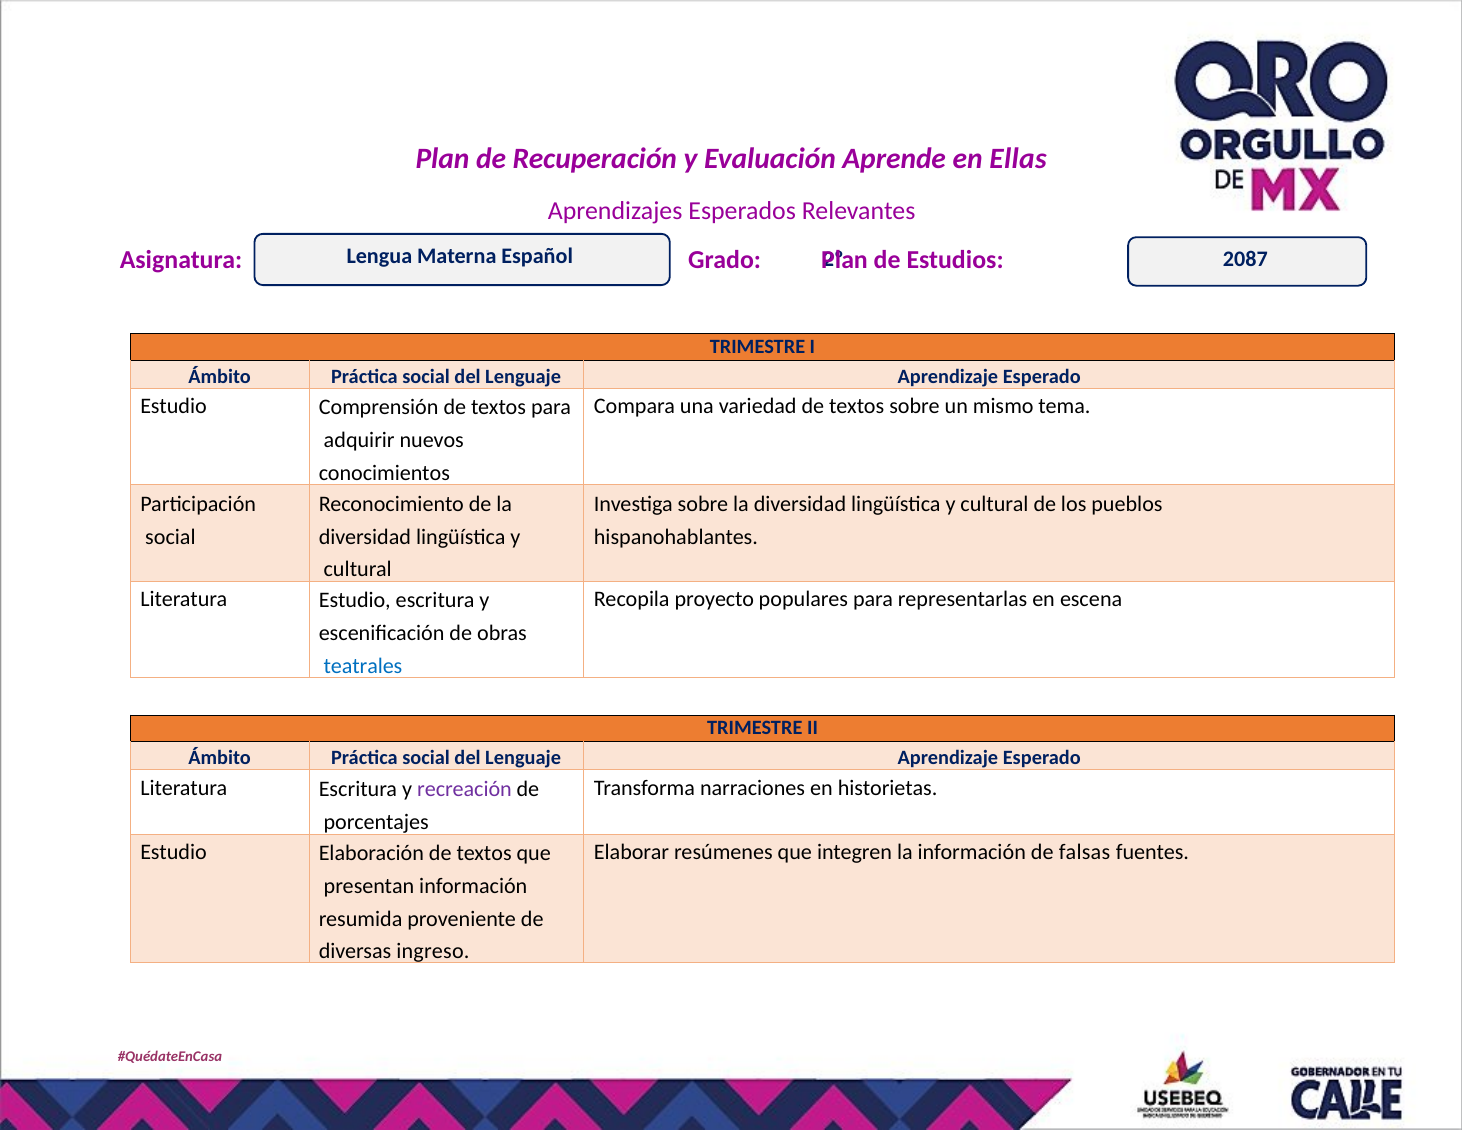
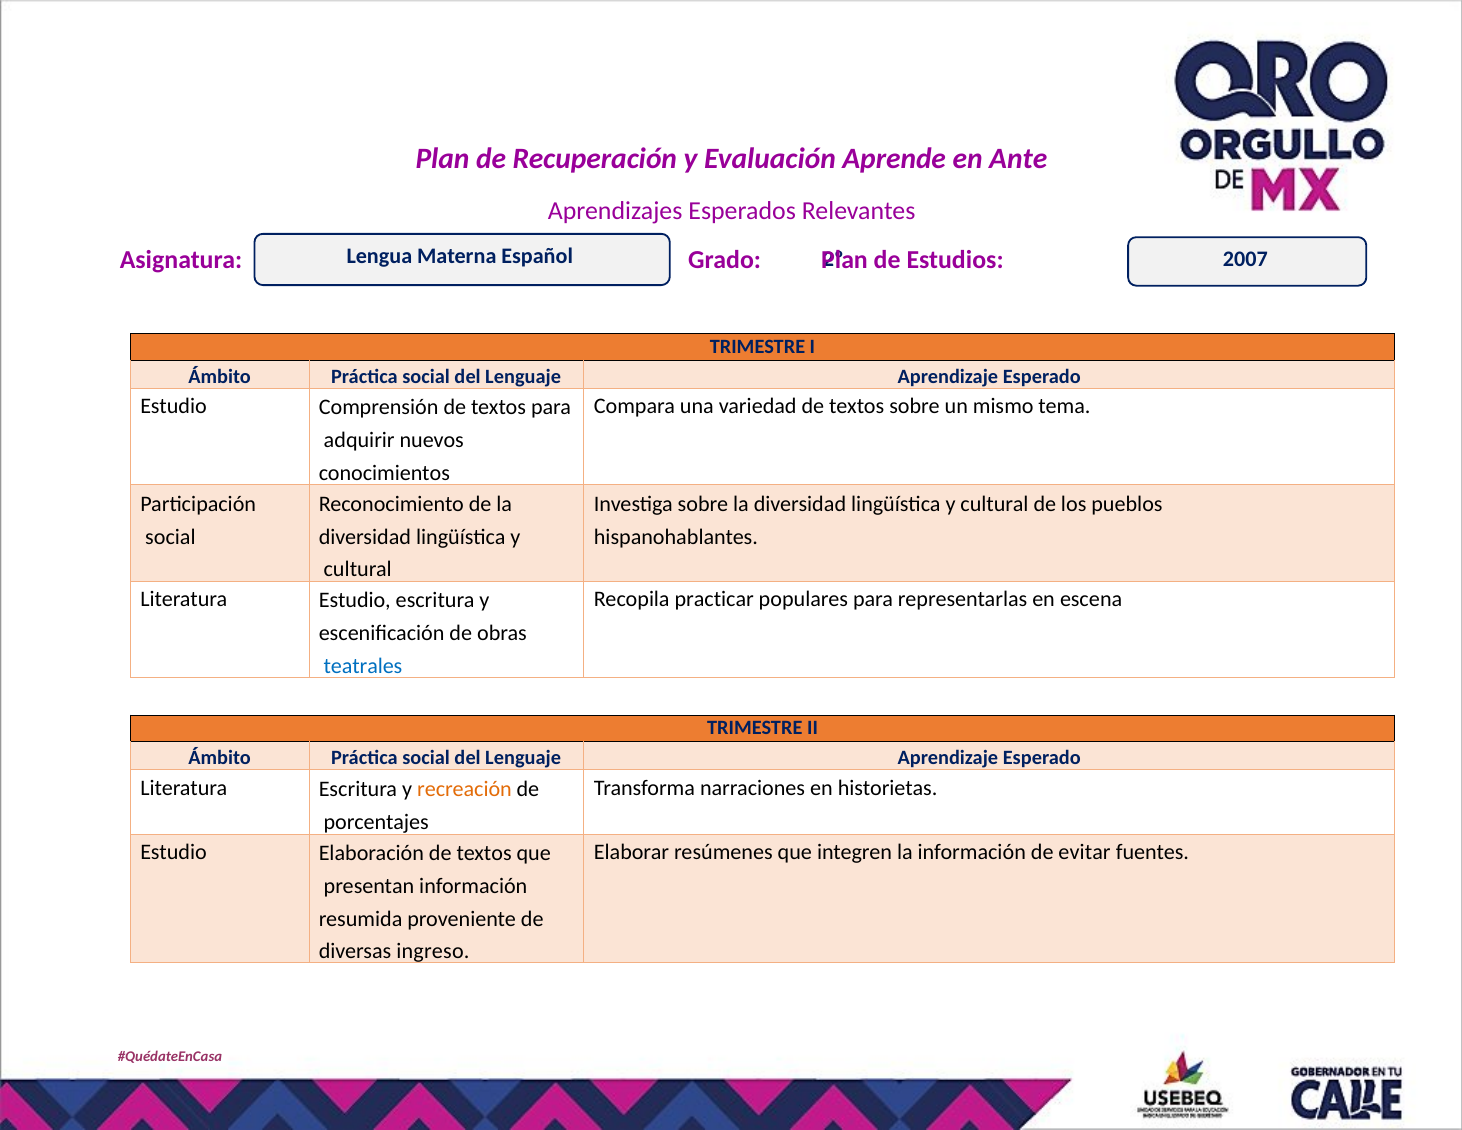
Ellas: Ellas -> Ante
2087: 2087 -> 2007
proyecto: proyecto -> practicar
recreación colour: purple -> orange
falsas: falsas -> evitar
